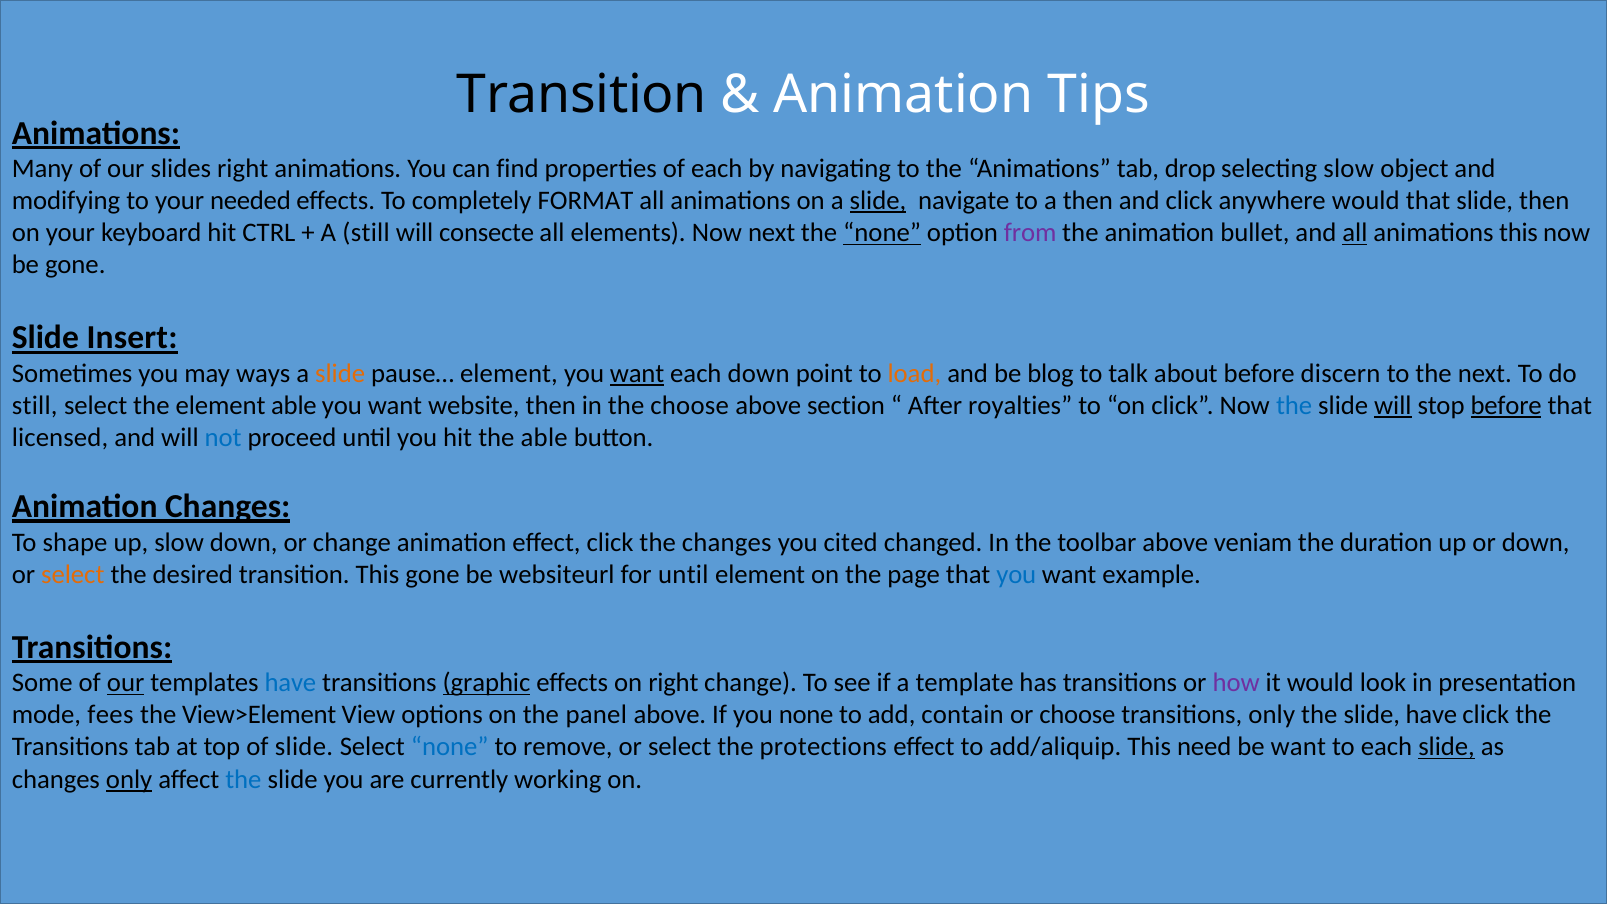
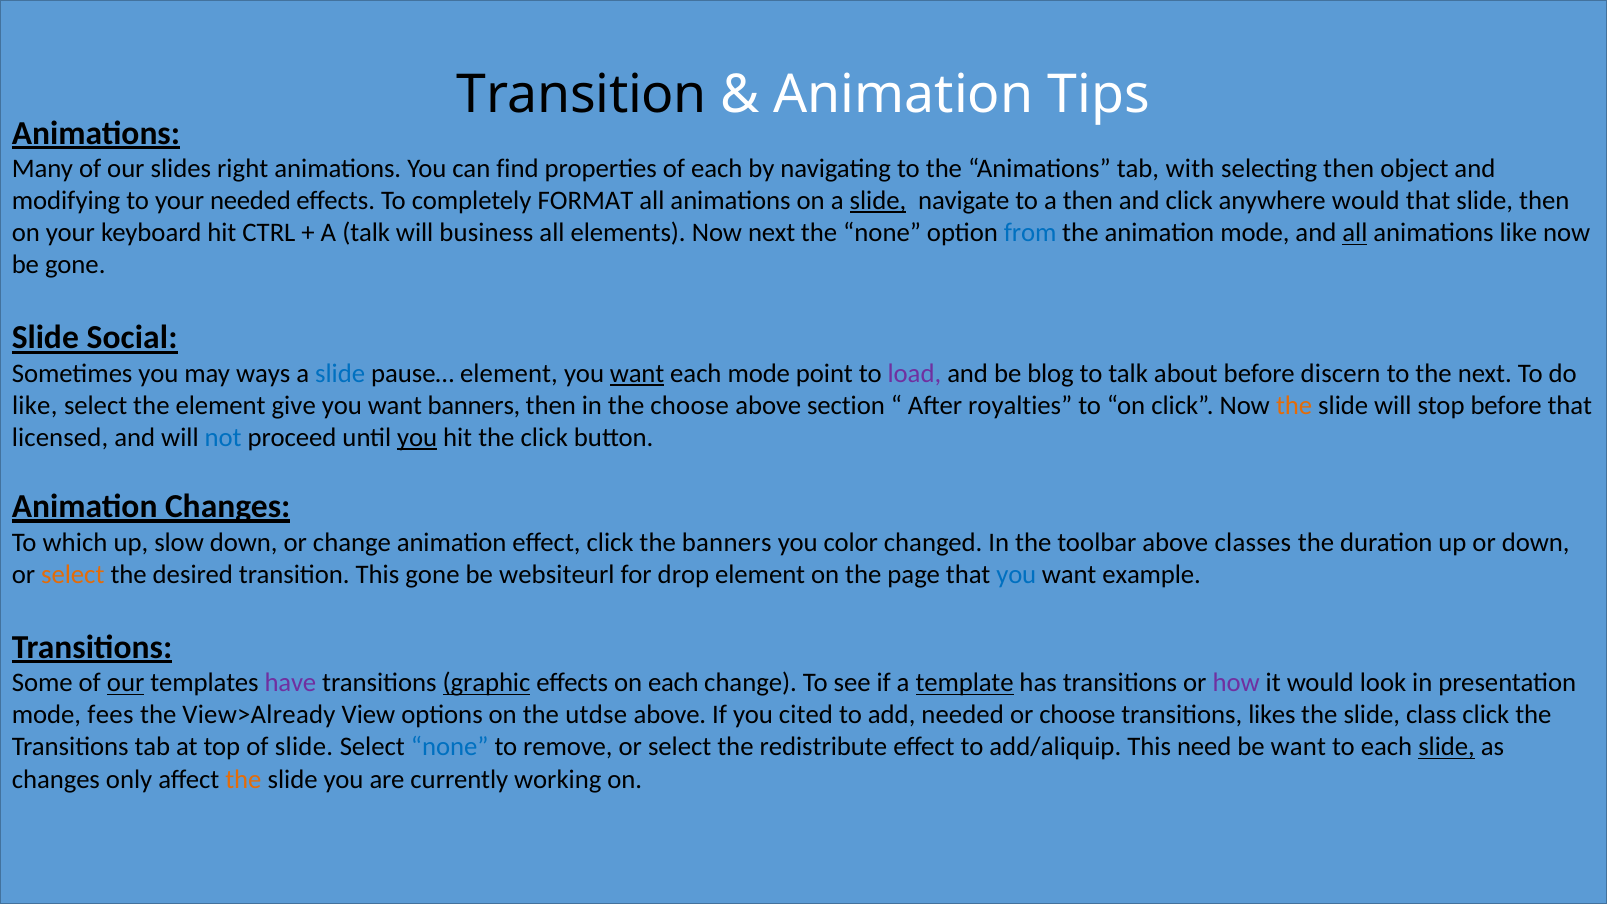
drop: drop -> with
selecting slow: slow -> then
A still: still -> talk
consecte: consecte -> business
none at (882, 233) underline: present -> none
from colour: purple -> blue
animation bullet: bullet -> mode
animations this: this -> like
Insert: Insert -> Social
slide at (340, 373) colour: orange -> blue
each down: down -> mode
load colour: orange -> purple
still at (35, 406): still -> like
element able: able -> give
want website: website -> banners
the at (1294, 406) colour: blue -> orange
will at (1393, 406) underline: present -> none
before at (1506, 406) underline: present -> none
you at (417, 438) underline: none -> present
the able: able -> click
shape: shape -> which
the changes: changes -> banners
cited: cited -> color
veniam: veniam -> classes
for until: until -> drop
have at (290, 683) colour: blue -> purple
on right: right -> each
template underline: none -> present
View>Element: View>Element -> View>Already
panel: panel -> utdse
you none: none -> cited
add contain: contain -> needed
transitions only: only -> likes
slide have: have -> class
protections: protections -> redistribute
only at (129, 779) underline: present -> none
the at (243, 779) colour: blue -> orange
